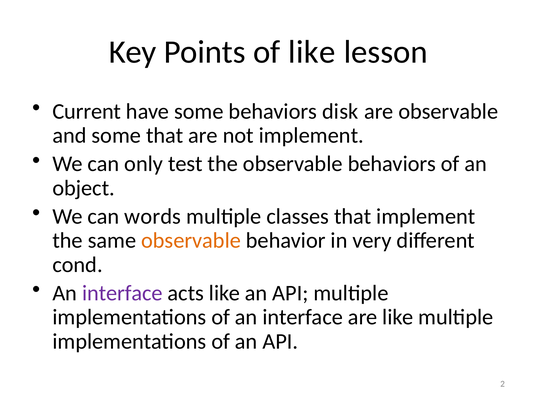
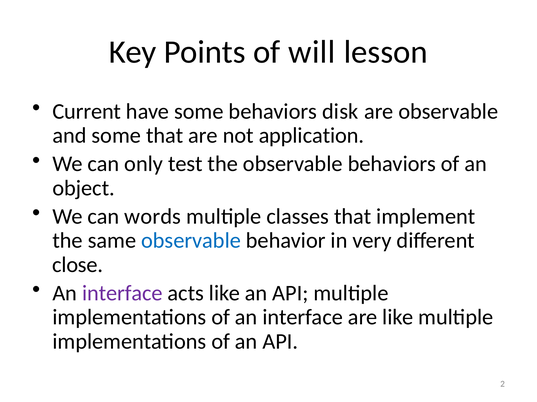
of like: like -> will
not implement: implement -> application
observable at (191, 241) colour: orange -> blue
cond: cond -> close
